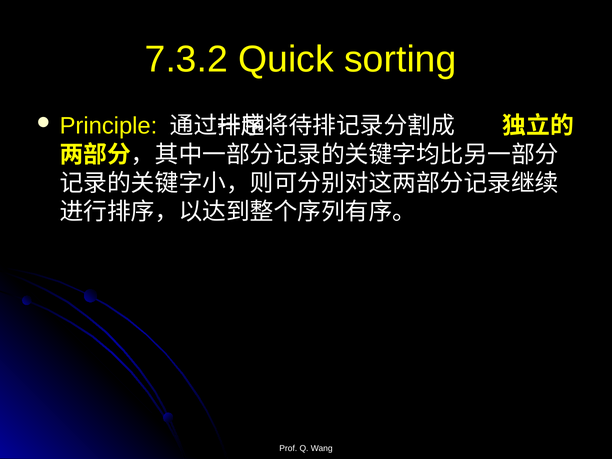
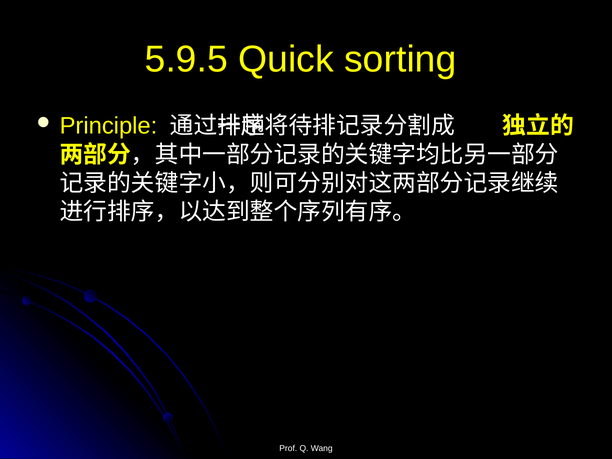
7.3.2: 7.3.2 -> 5.9.5
